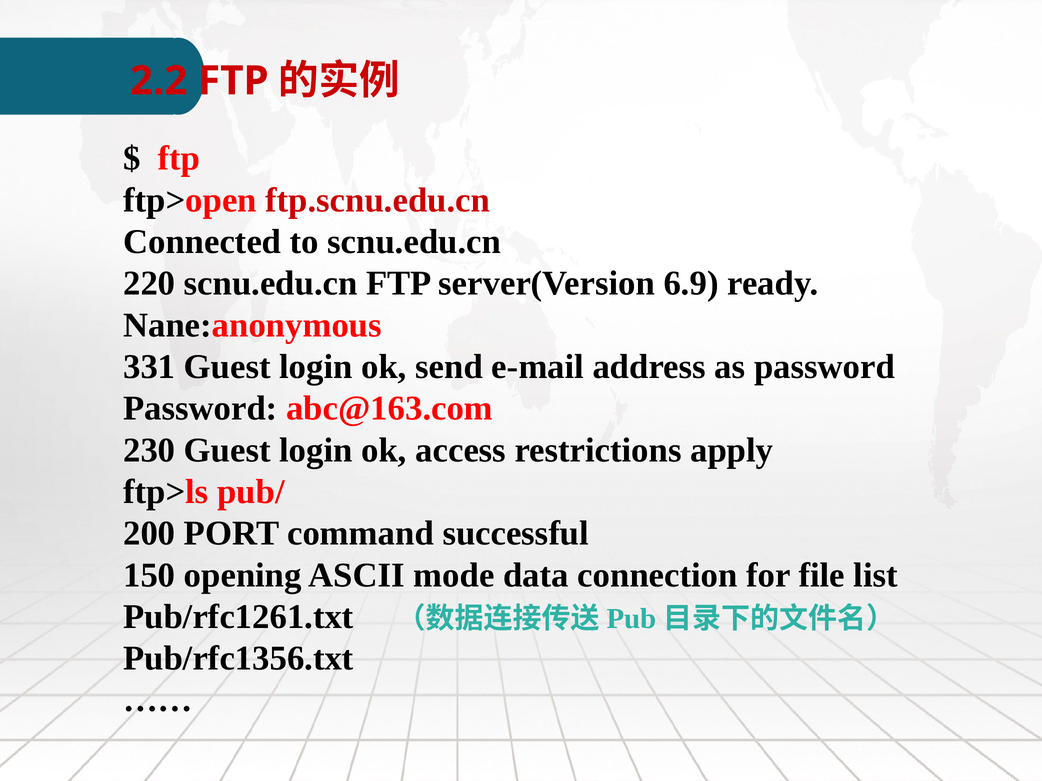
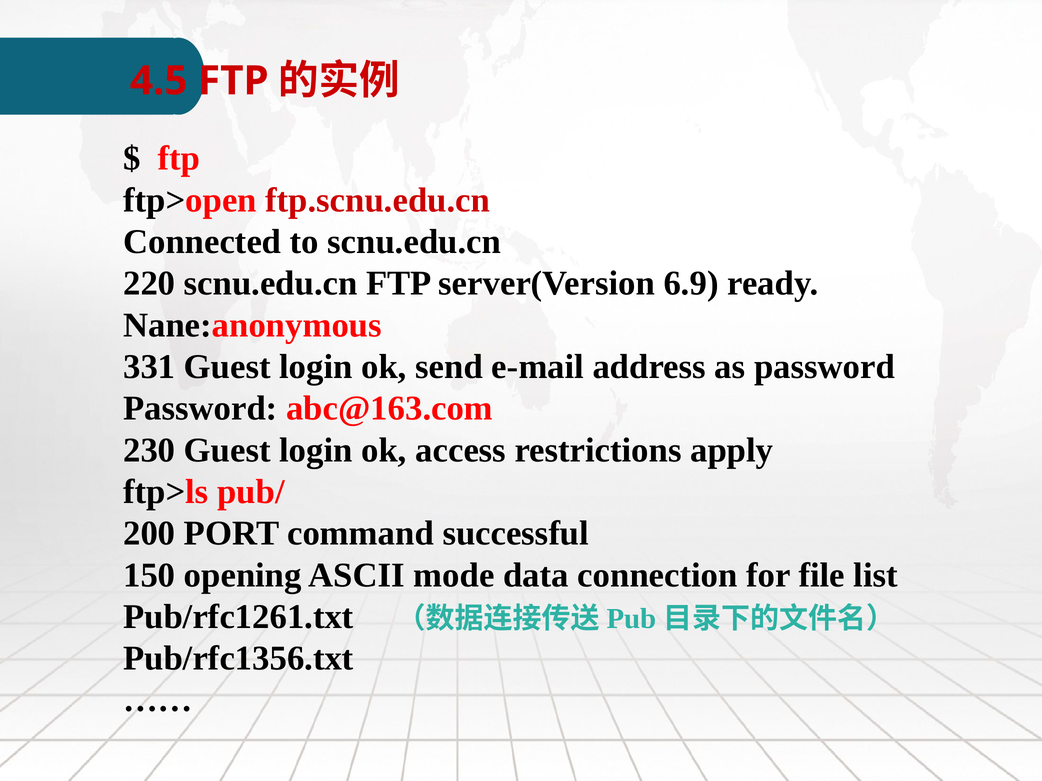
2.2: 2.2 -> 4.5
